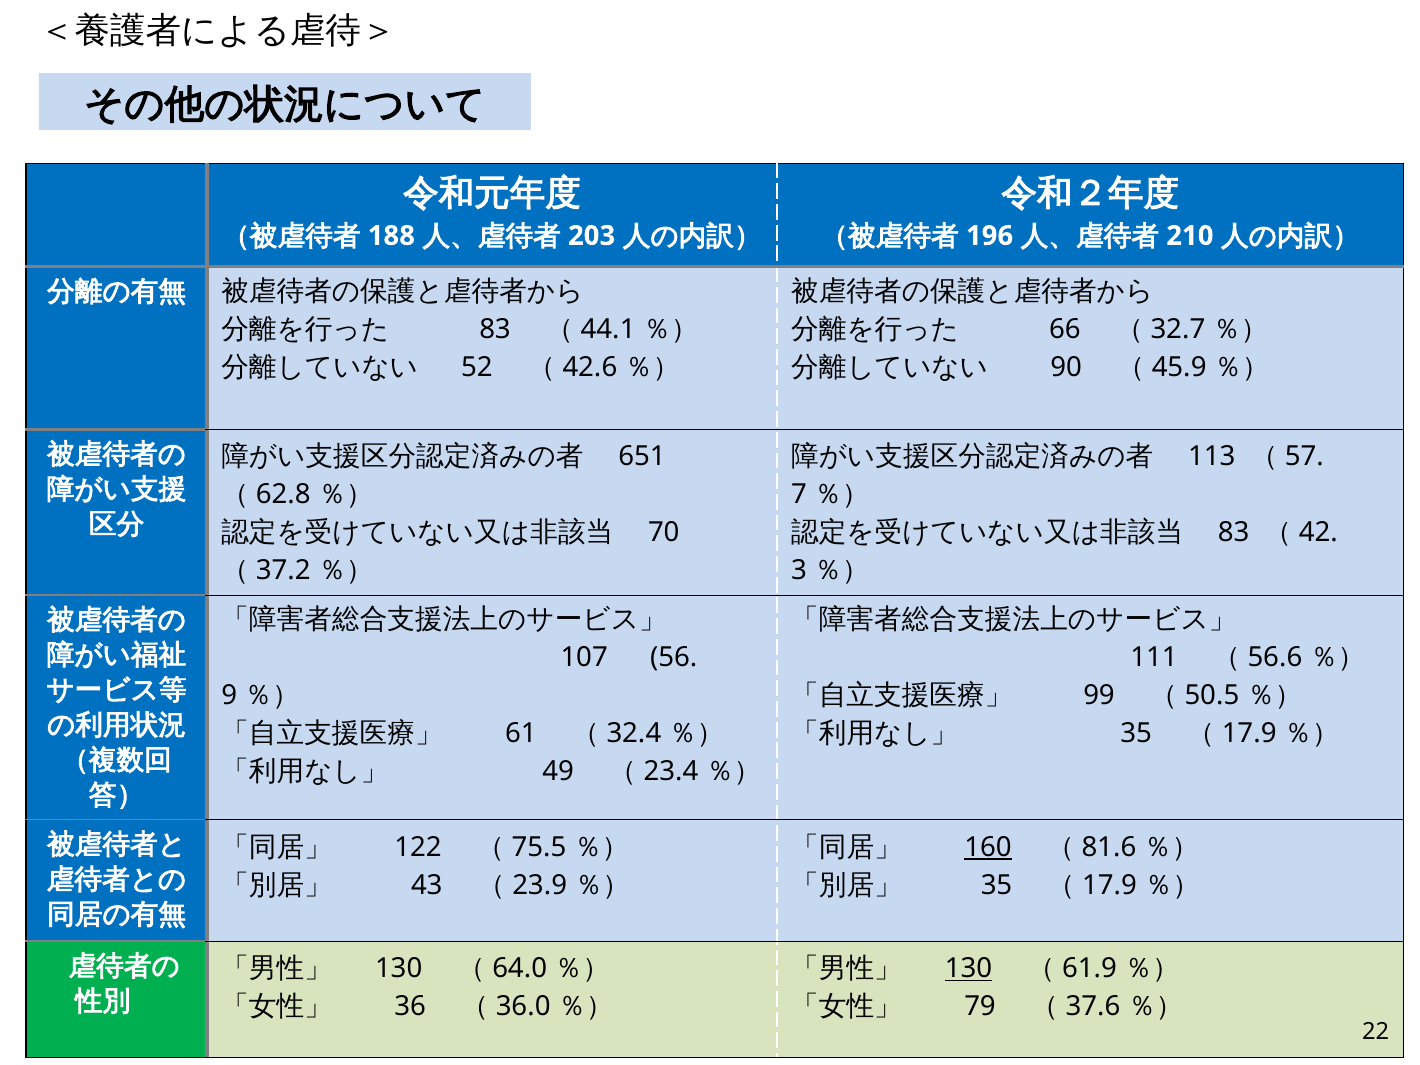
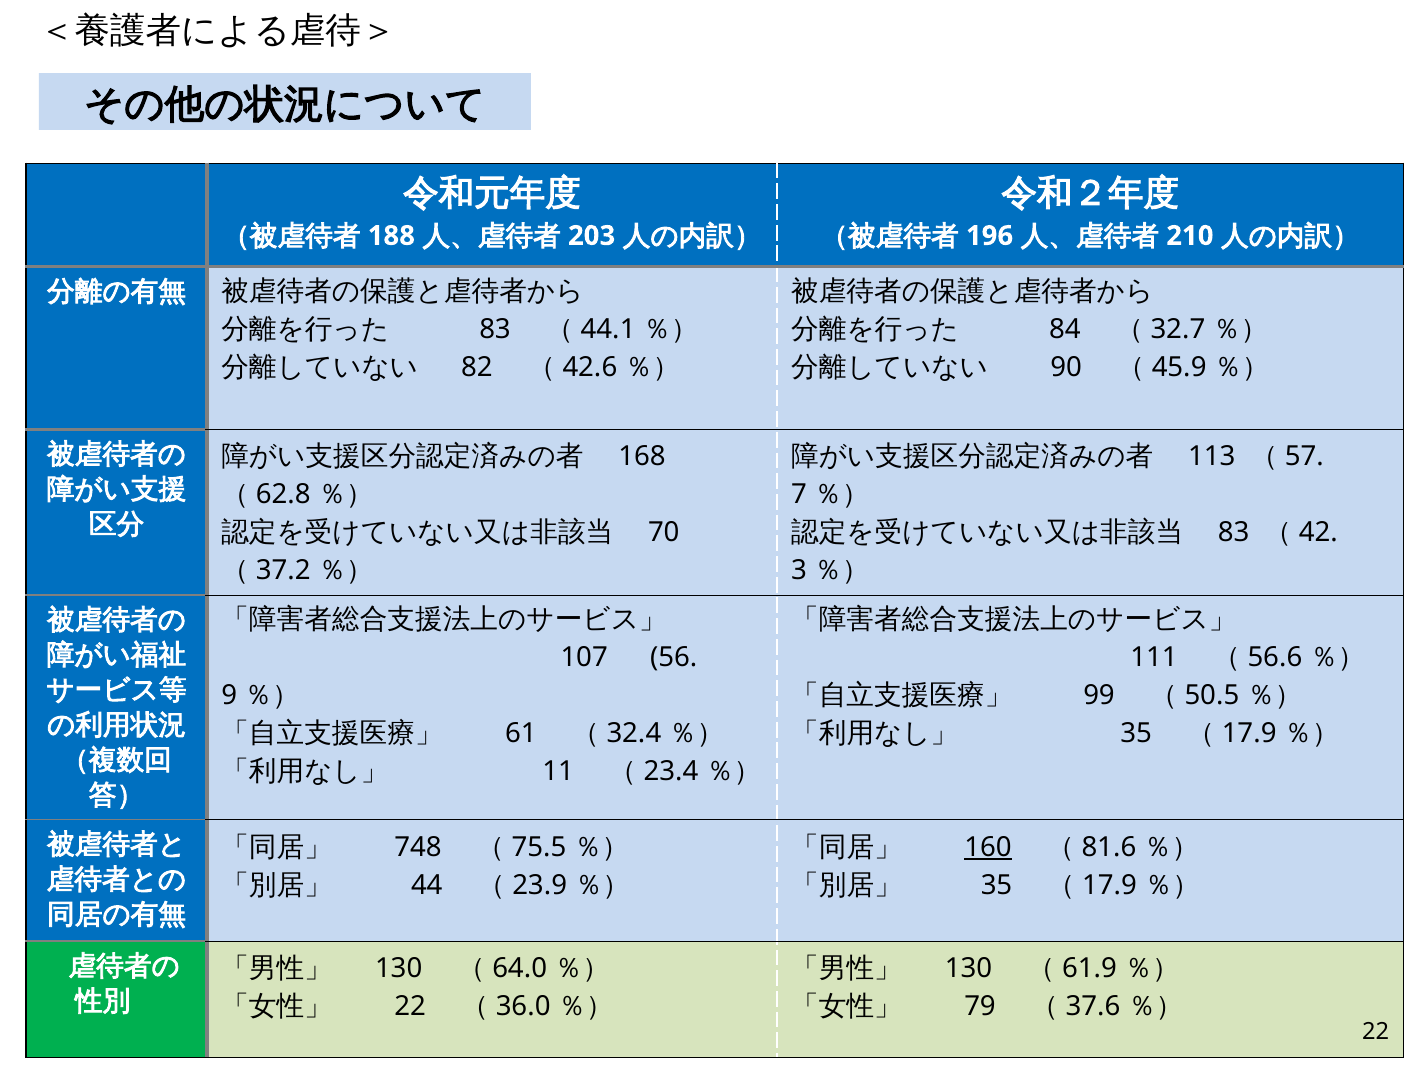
66: 66 -> 84
52: 52 -> 82
651: 651 -> 168
49: 49 -> 11
122: 122 -> 748
43: 43 -> 44
130 at (969, 969) underline: present -> none
36 at (410, 1007): 36 -> 22
